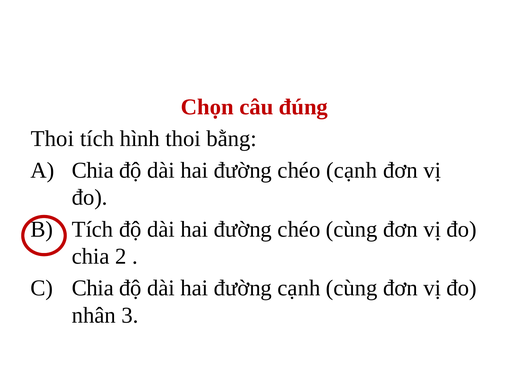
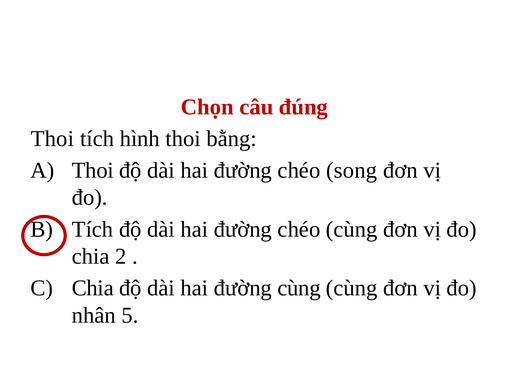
Chia at (93, 170): Chia -> Thoi
chéo cạnh: cạnh -> song
đường cạnh: cạnh -> cùng
3: 3 -> 5
